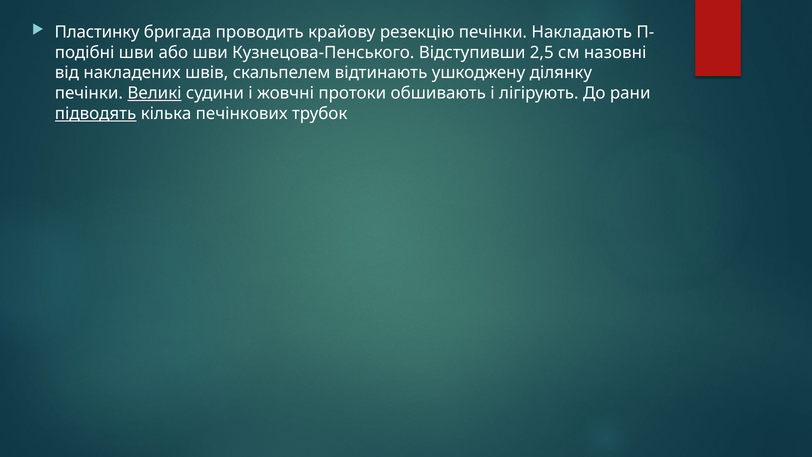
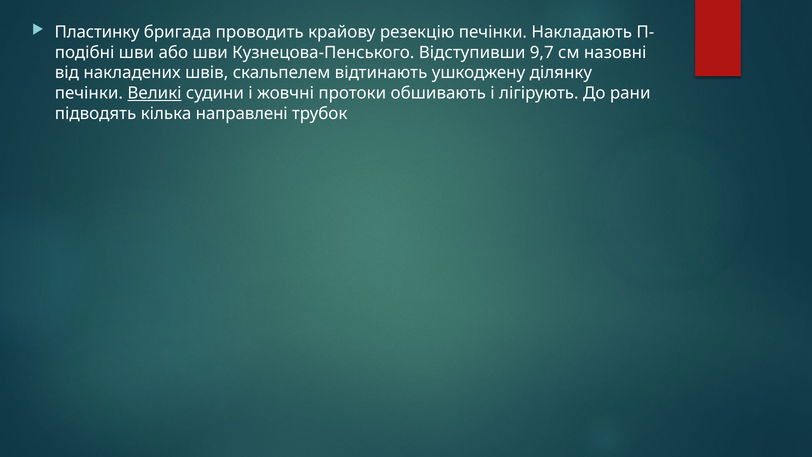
2,5: 2,5 -> 9,7
підводять underline: present -> none
печінкових: печінкових -> направлені
